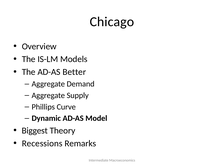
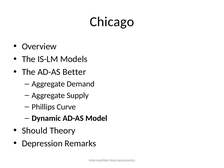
Biggest: Biggest -> Should
Recessions: Recessions -> Depression
